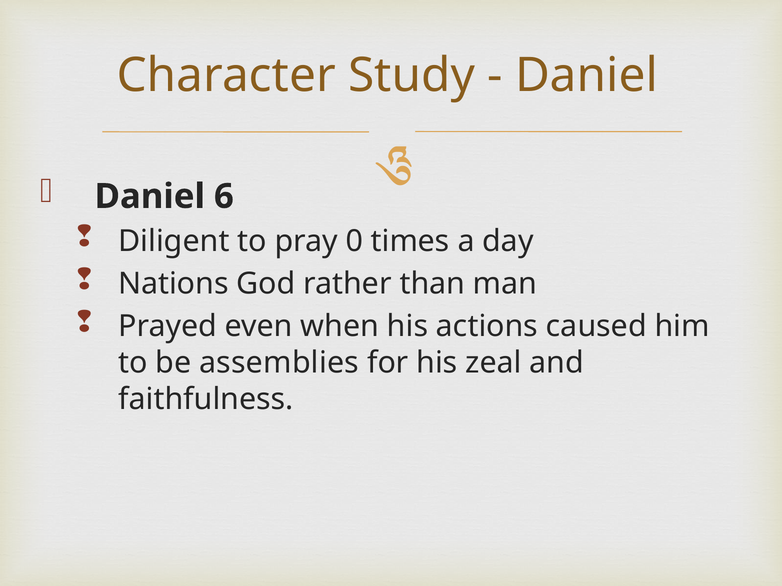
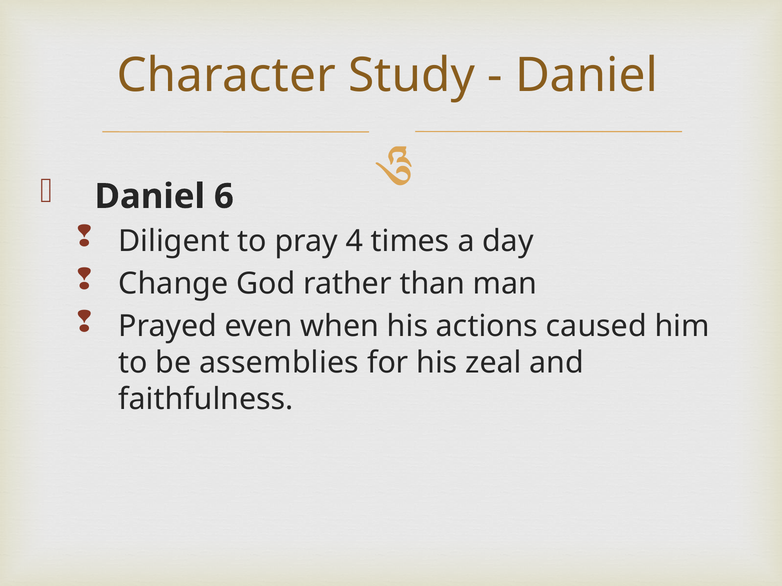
0: 0 -> 4
Nations: Nations -> Change
